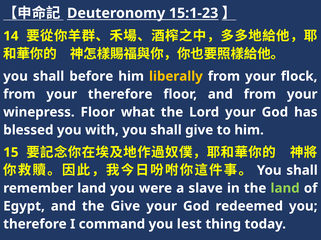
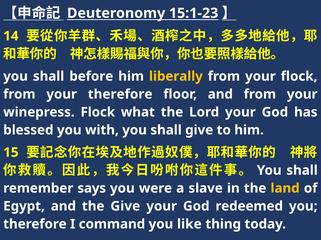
winepress Floor: Floor -> Flock
remember land: land -> says
land at (285, 189) colour: light green -> yellow
lest: lest -> like
